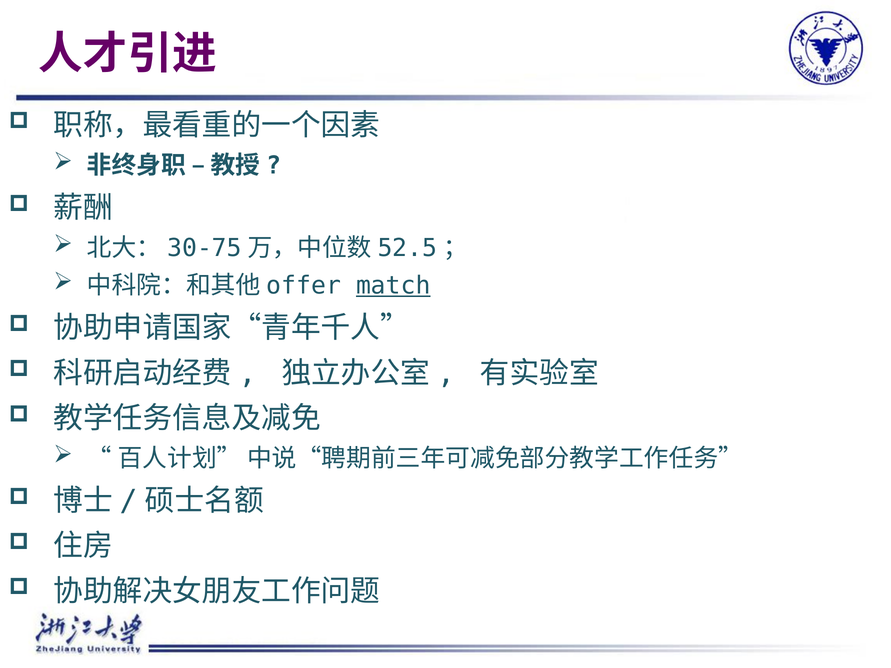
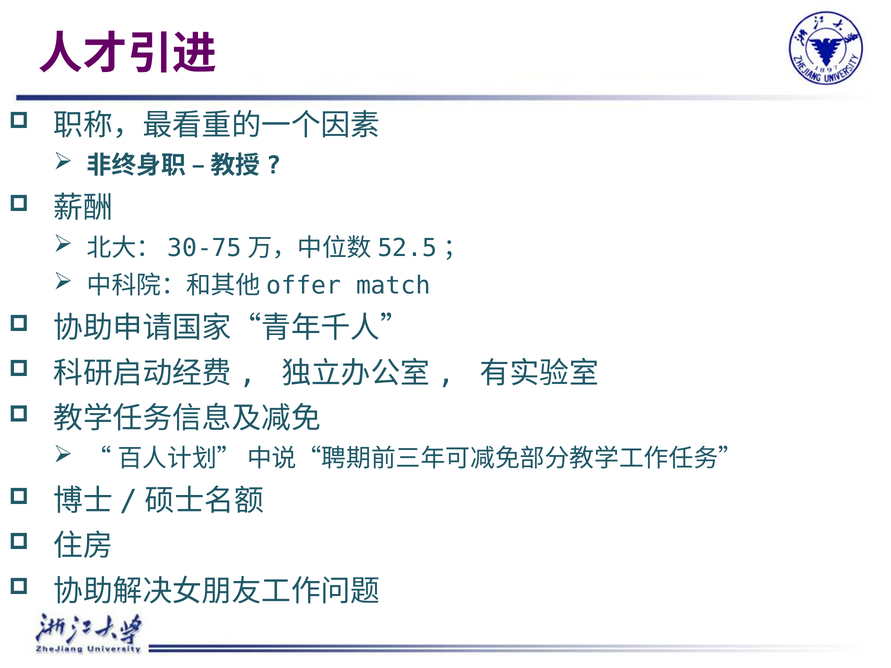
match underline: present -> none
